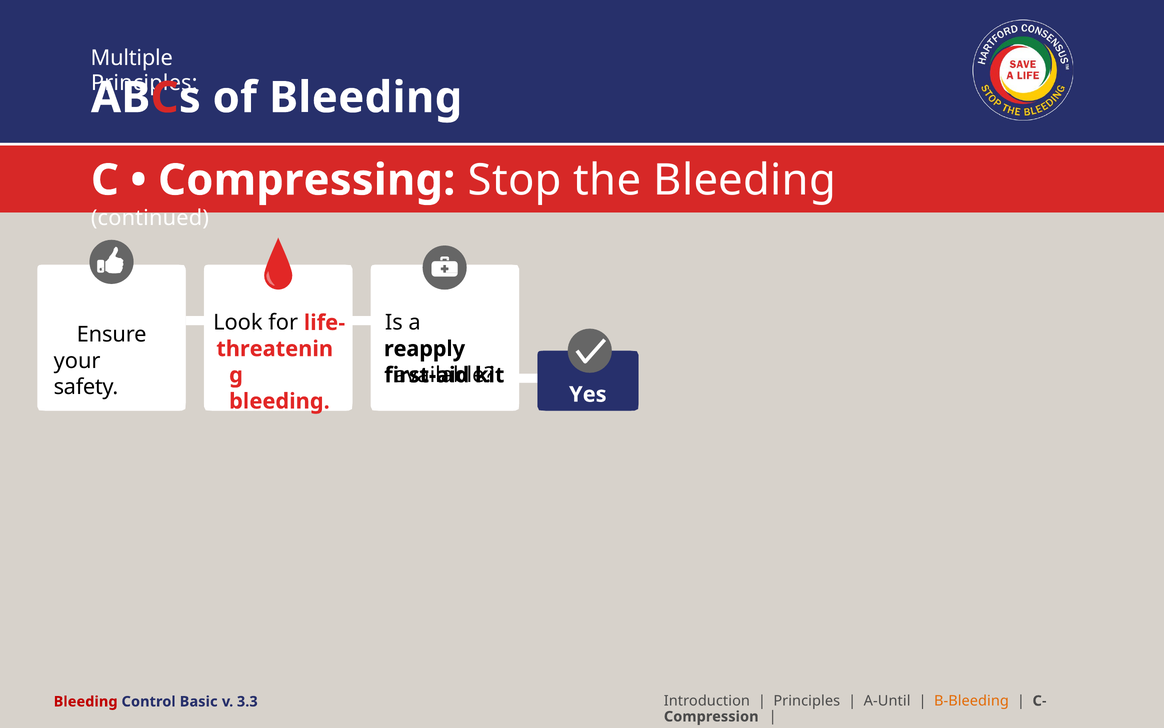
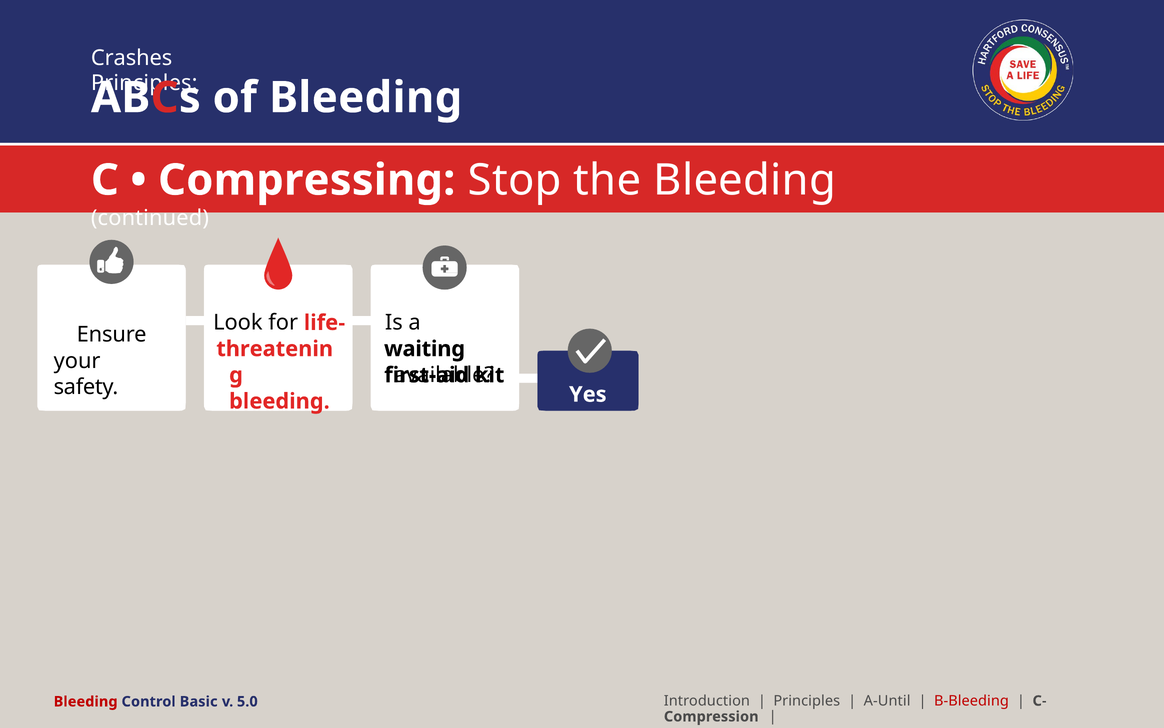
Multiple: Multiple -> Crashes
reapply: reapply -> waiting
B-Bleeding colour: orange -> red
3.3: 3.3 -> 5.0
